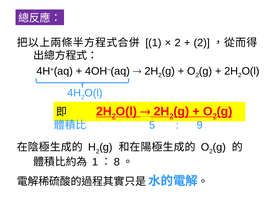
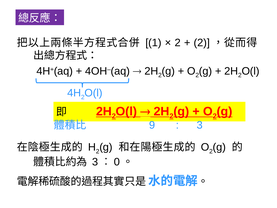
5: 5 -> 9
9 at (200, 125): 9 -> 3
1 at (95, 162): 1 -> 3
8: 8 -> 0
